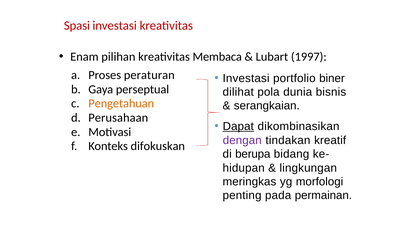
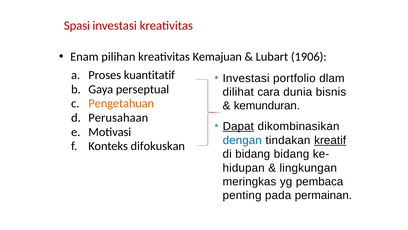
Membaca: Membaca -> Kemajuan
1997: 1997 -> 1906
peraturan: peraturan -> kuantitatif
biner: biner -> dlam
pola: pola -> cara
serangkaian: serangkaian -> kemunduran
dengan colour: purple -> blue
kreatif underline: none -> present
di berupa: berupa -> bidang
morfologi: morfologi -> pembaca
